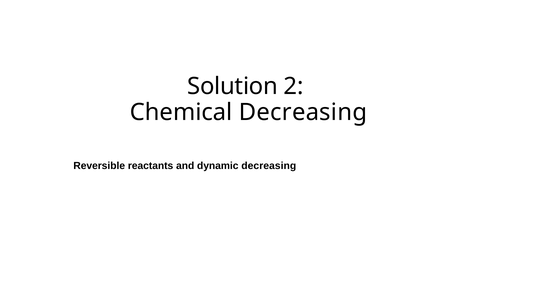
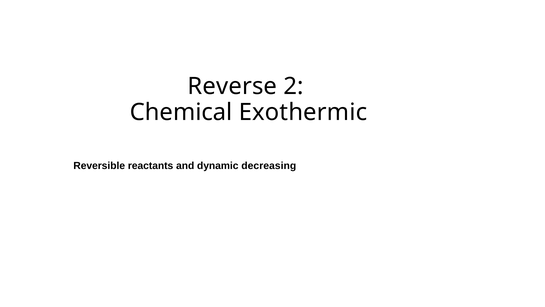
Solution: Solution -> Reverse
Chemical Decreasing: Decreasing -> Exothermic
